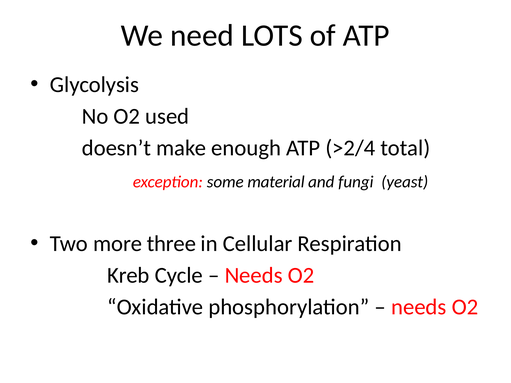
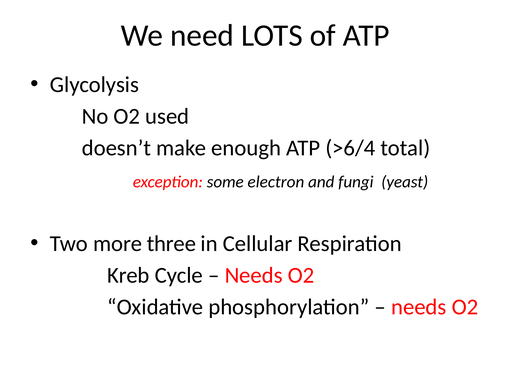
>2/4: >2/4 -> >6/4
material: material -> electron
